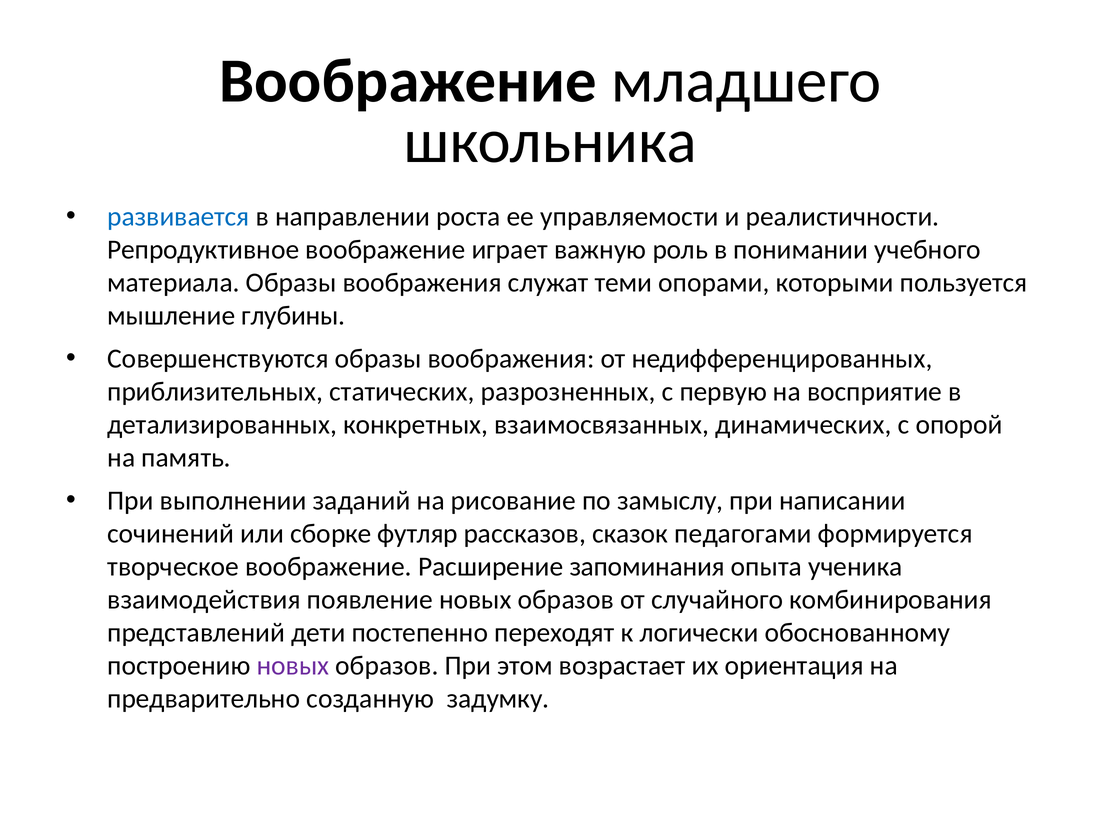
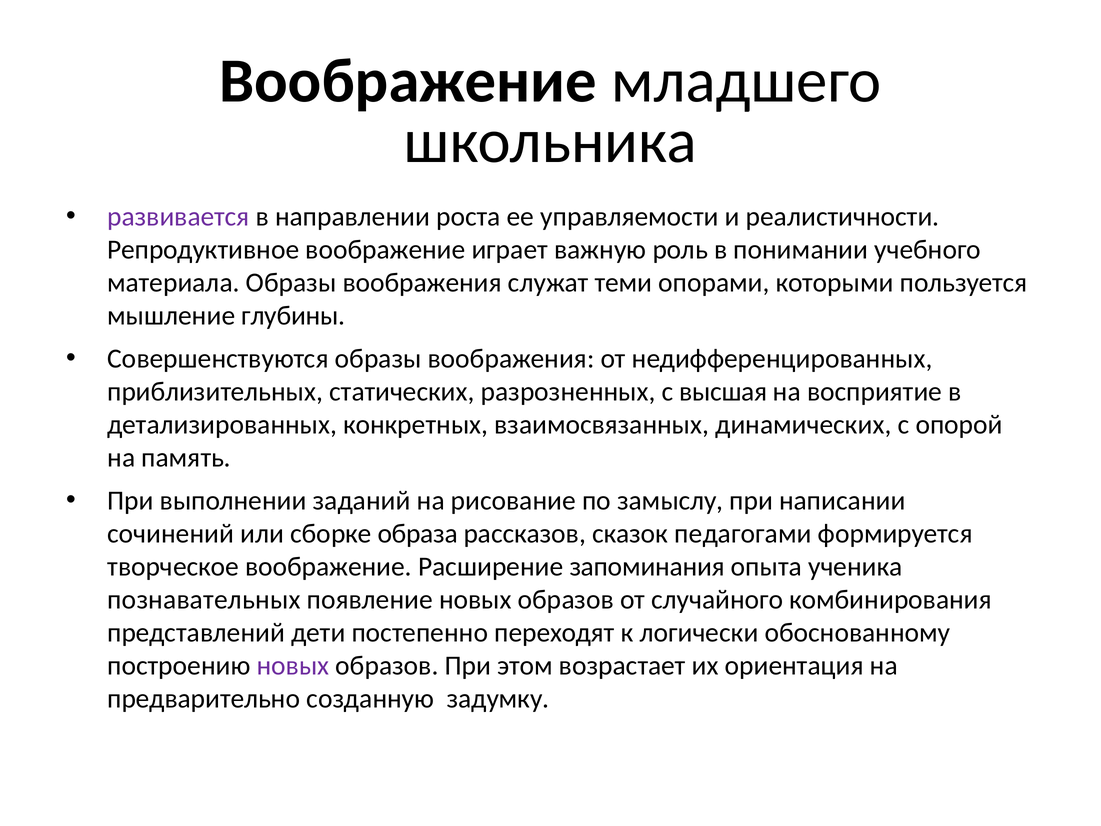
развивается colour: blue -> purple
первую: первую -> высшая
футляр: футляр -> образа
взаимодействия: взаимодействия -> познавательных
